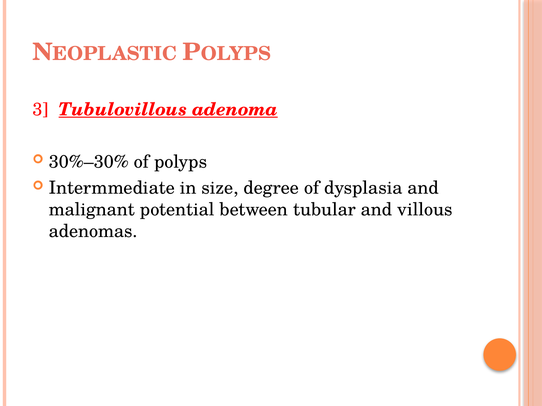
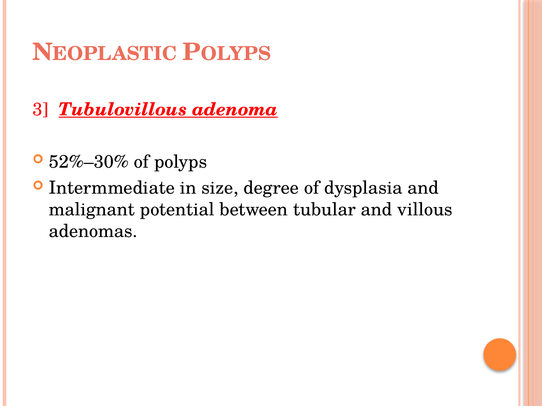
30%–30%: 30%–30% -> 52%–30%
